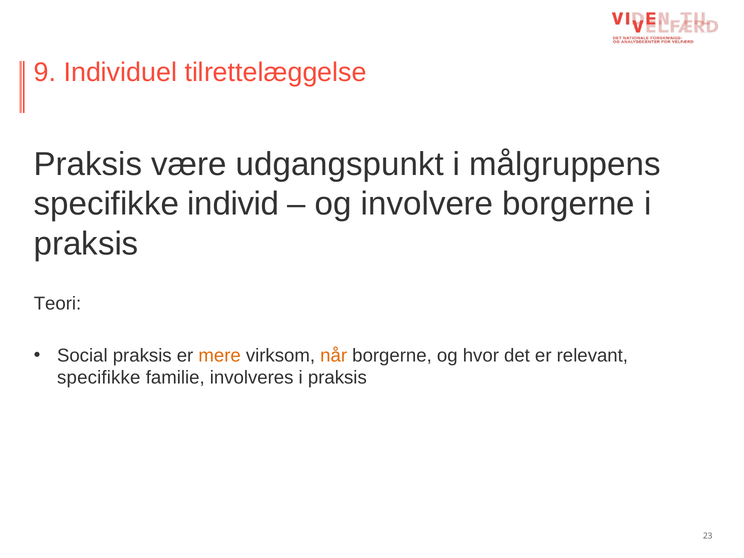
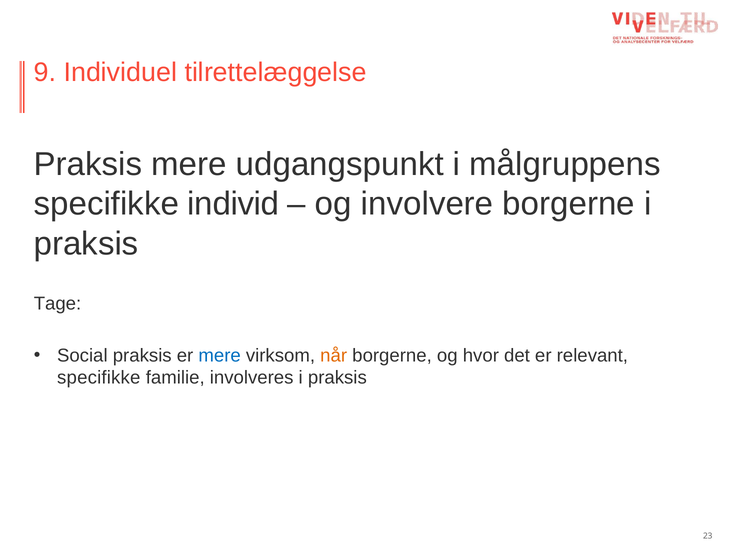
Praksis være: være -> mere
Teori: Teori -> Tage
mere at (220, 355) colour: orange -> blue
